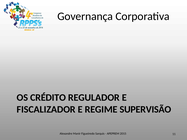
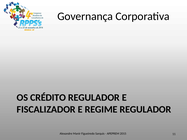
REGIME SUPERVISÃO: SUPERVISÃO -> REGULADOR
